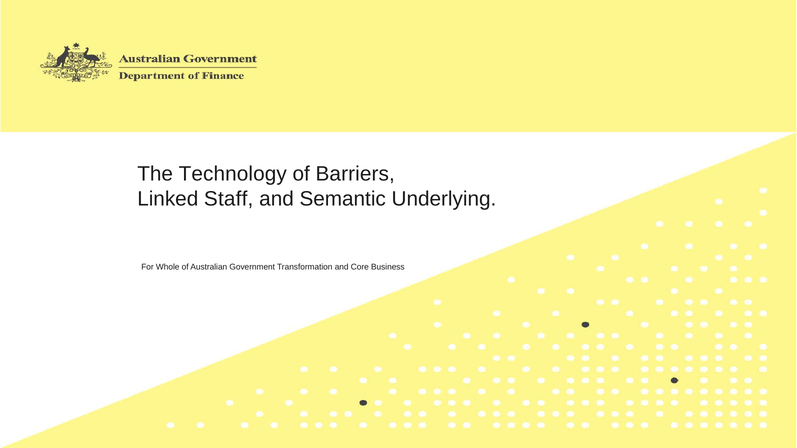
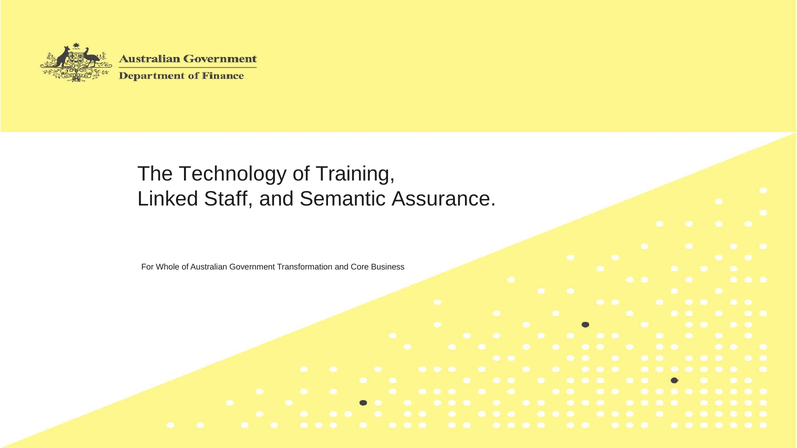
Barriers: Barriers -> Training
Underlying: Underlying -> Assurance
